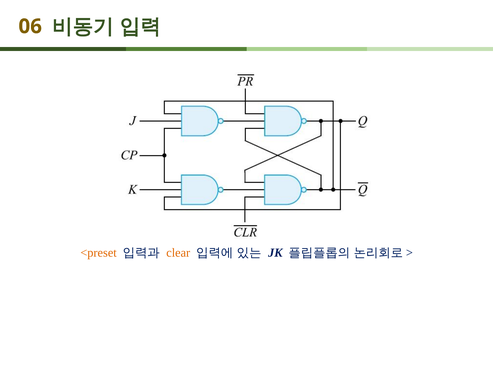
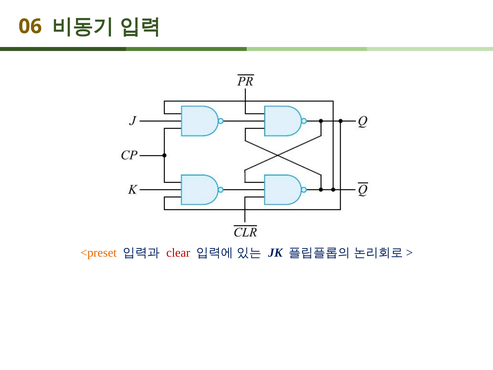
clear colour: orange -> red
